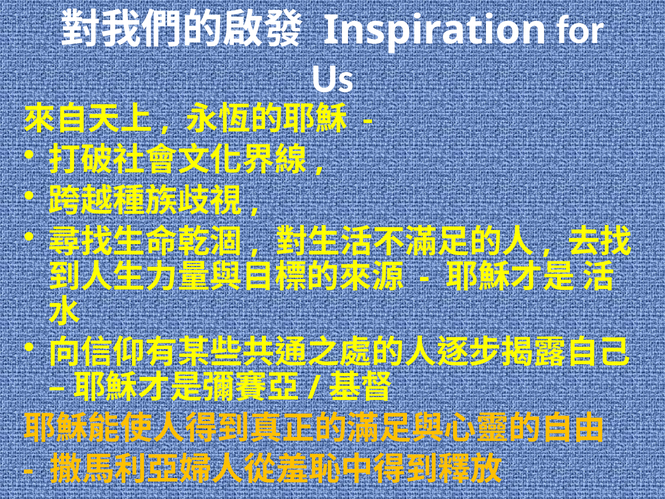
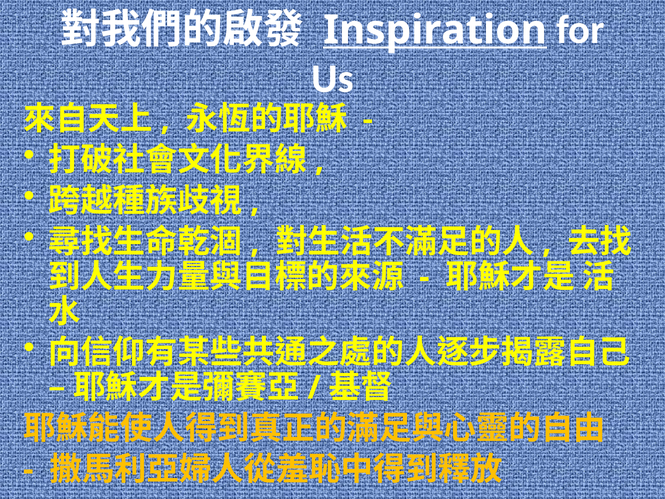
Inspiration underline: none -> present
